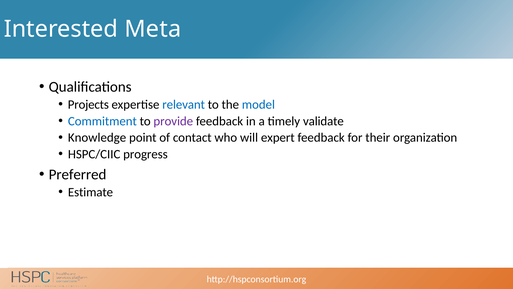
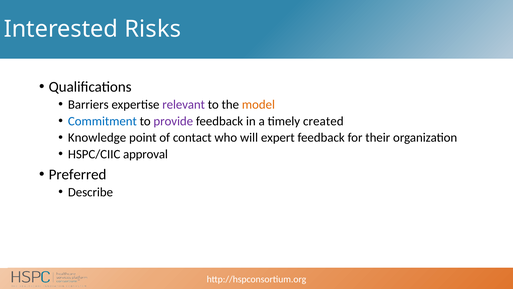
Meta: Meta -> Risks
Projects: Projects -> Barriers
relevant colour: blue -> purple
model colour: blue -> orange
validate: validate -> created
progress: progress -> approval
Estimate: Estimate -> Describe
